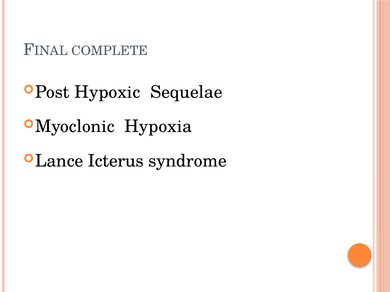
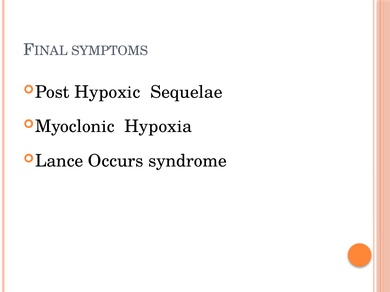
COMPLETE: COMPLETE -> SYMPTOMS
Icterus: Icterus -> Occurs
